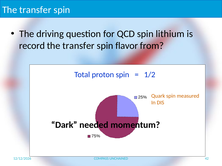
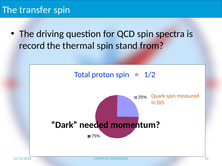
lithium: lithium -> spectra
transfer at (79, 46): transfer -> thermal
flavor: flavor -> stand
